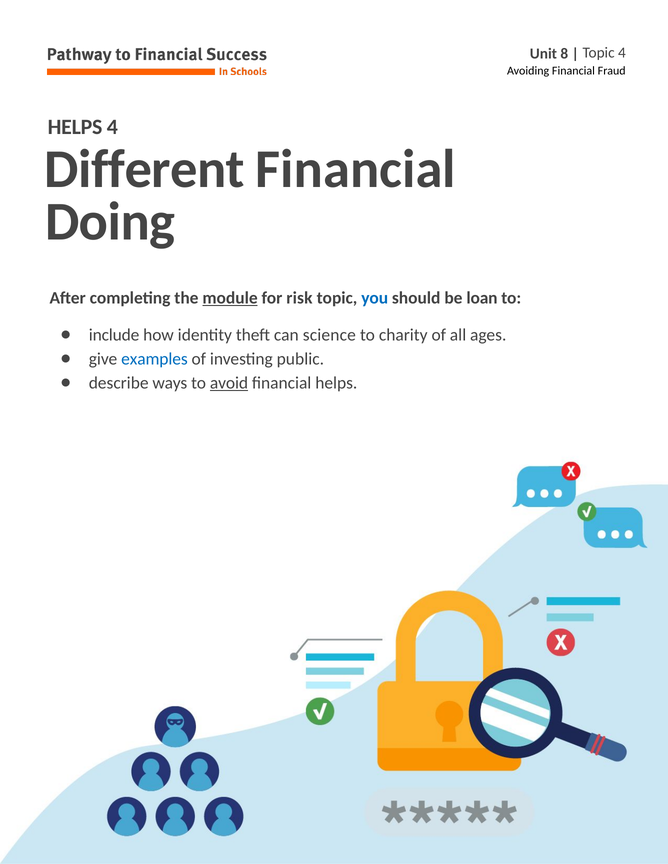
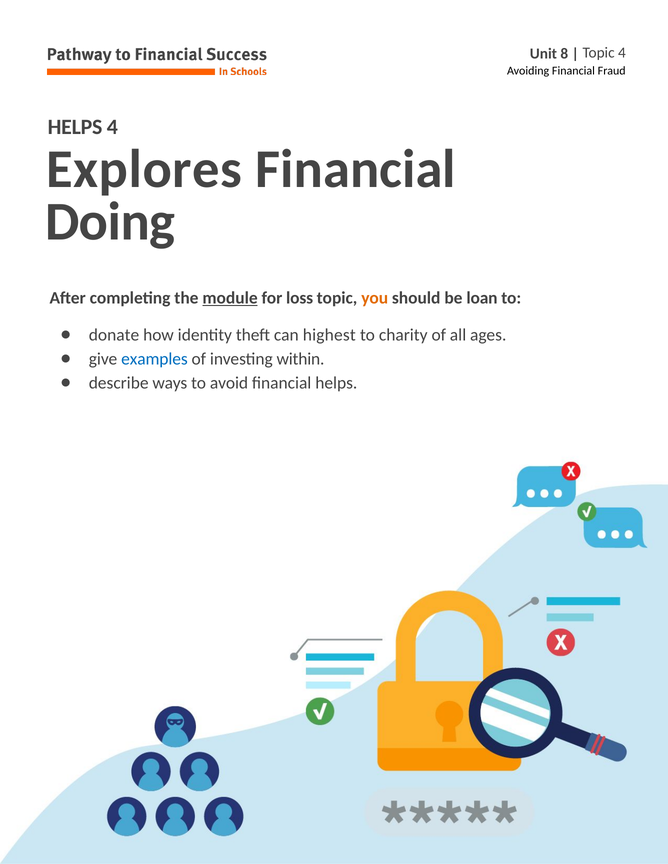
Different: Different -> Explores
risk: risk -> loss
you colour: blue -> orange
include: include -> donate
science: science -> highest
public: public -> within
avoid underline: present -> none
